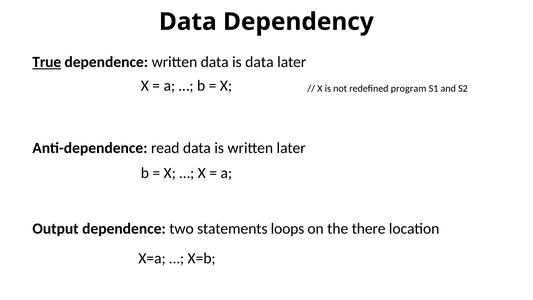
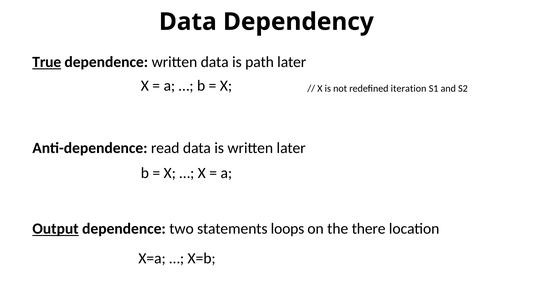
is data: data -> path
program: program -> iteration
Output underline: none -> present
